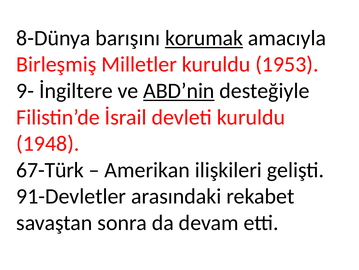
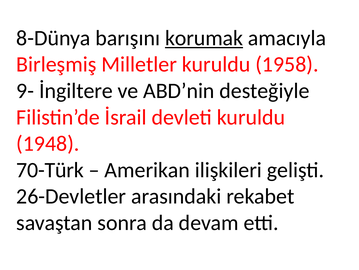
1953: 1953 -> 1958
ABD’nin underline: present -> none
67-Türk: 67-Türk -> 70-Türk
91-Devletler: 91-Devletler -> 26-Devletler
